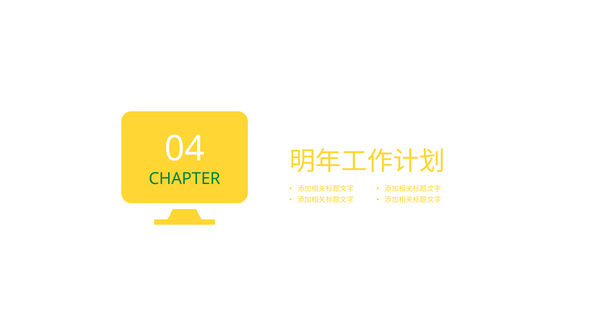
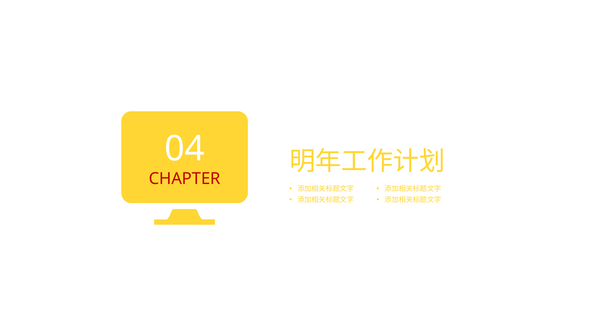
CHAPTER colour: green -> red
